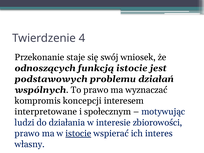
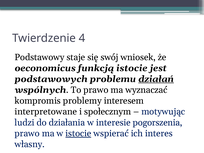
Przekonanie: Przekonanie -> Podstawowy
odnoszących: odnoszących -> oeconomicus
działań underline: none -> present
koncepcji: koncepcji -> problemy
zbiorowości: zbiorowości -> pogorszenia
